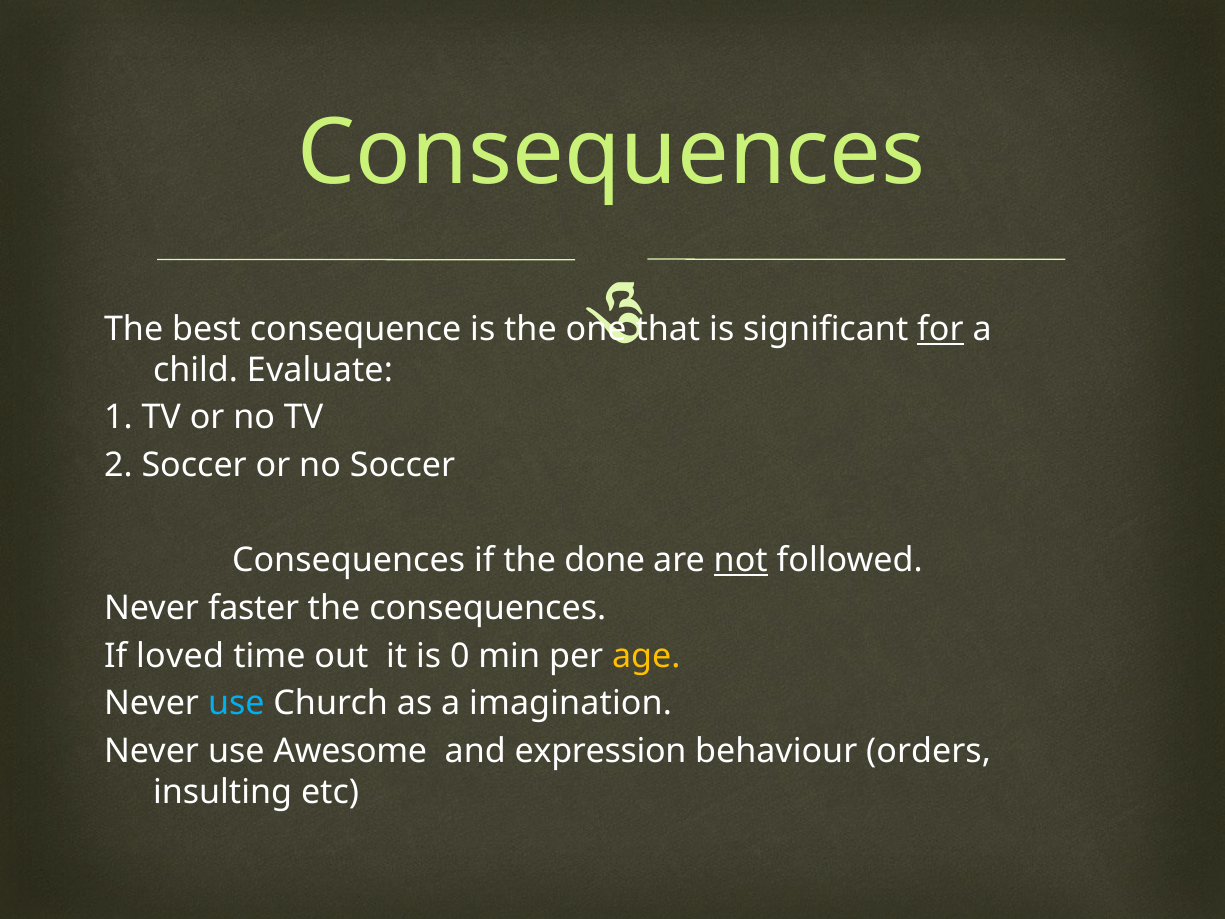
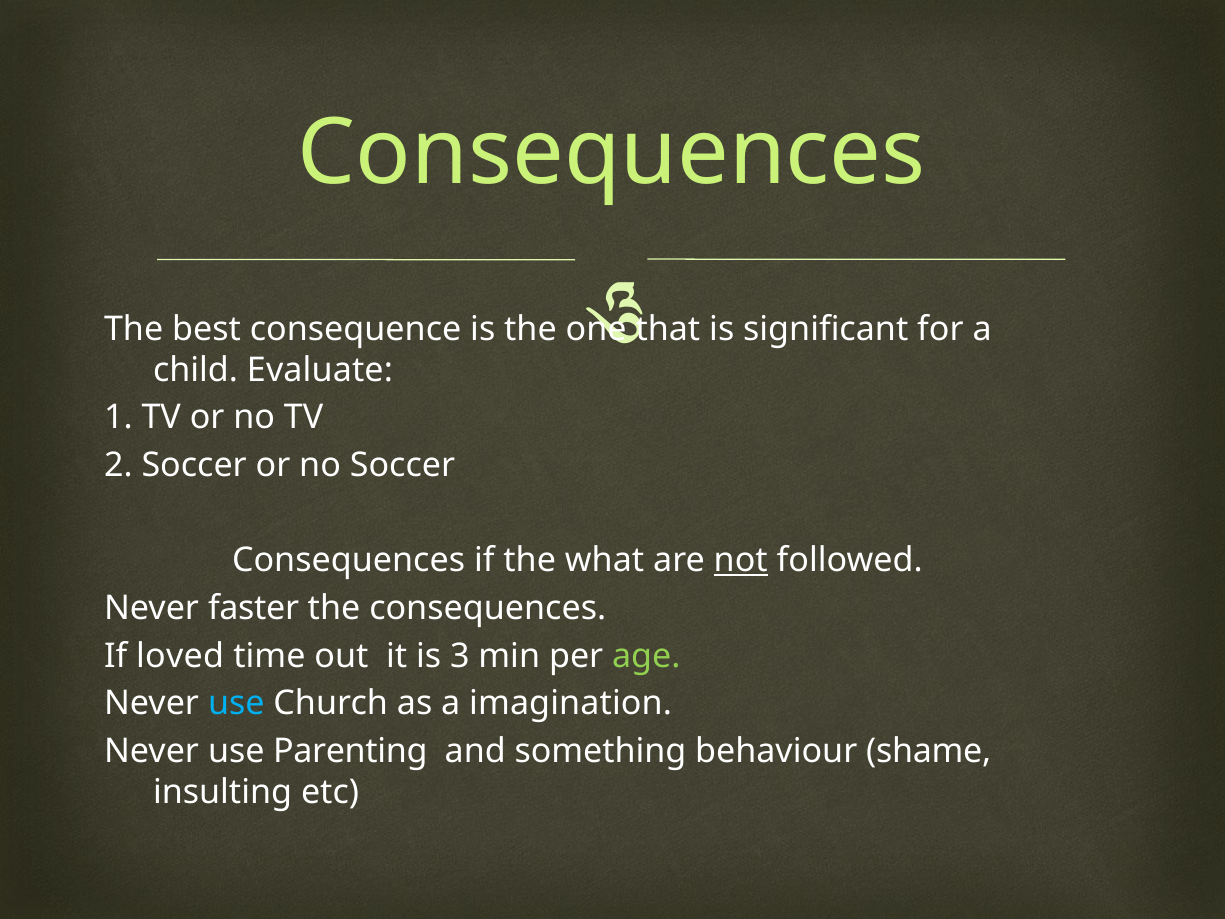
for underline: present -> none
done: done -> what
0: 0 -> 3
age colour: yellow -> light green
Awesome: Awesome -> Parenting
expression: expression -> something
orders: orders -> shame
